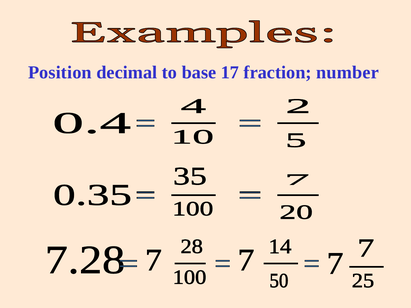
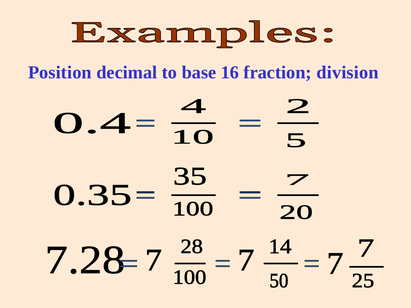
17: 17 -> 16
number: number -> division
